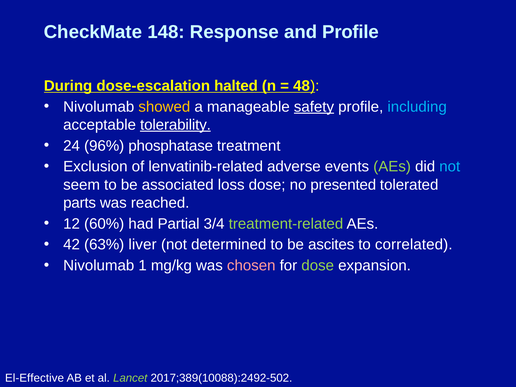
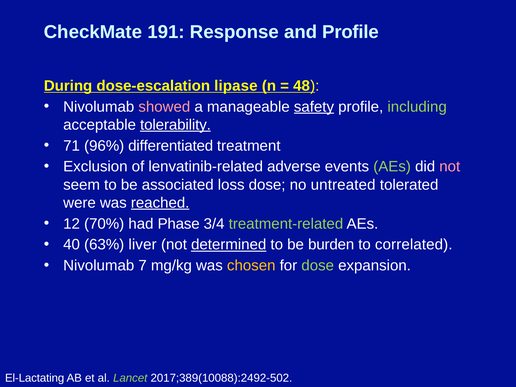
148: 148 -> 191
halted: halted -> lipase
showed colour: yellow -> pink
including colour: light blue -> light green
24: 24 -> 71
phosphatase: phosphatase -> differentiated
not at (450, 167) colour: light blue -> pink
presented: presented -> untreated
parts: parts -> were
reached underline: none -> present
60%: 60% -> 70%
Partial: Partial -> Phase
42: 42 -> 40
determined underline: none -> present
ascites: ascites -> burden
1: 1 -> 7
chosen colour: pink -> yellow
El-Effective: El-Effective -> El-Lactating
